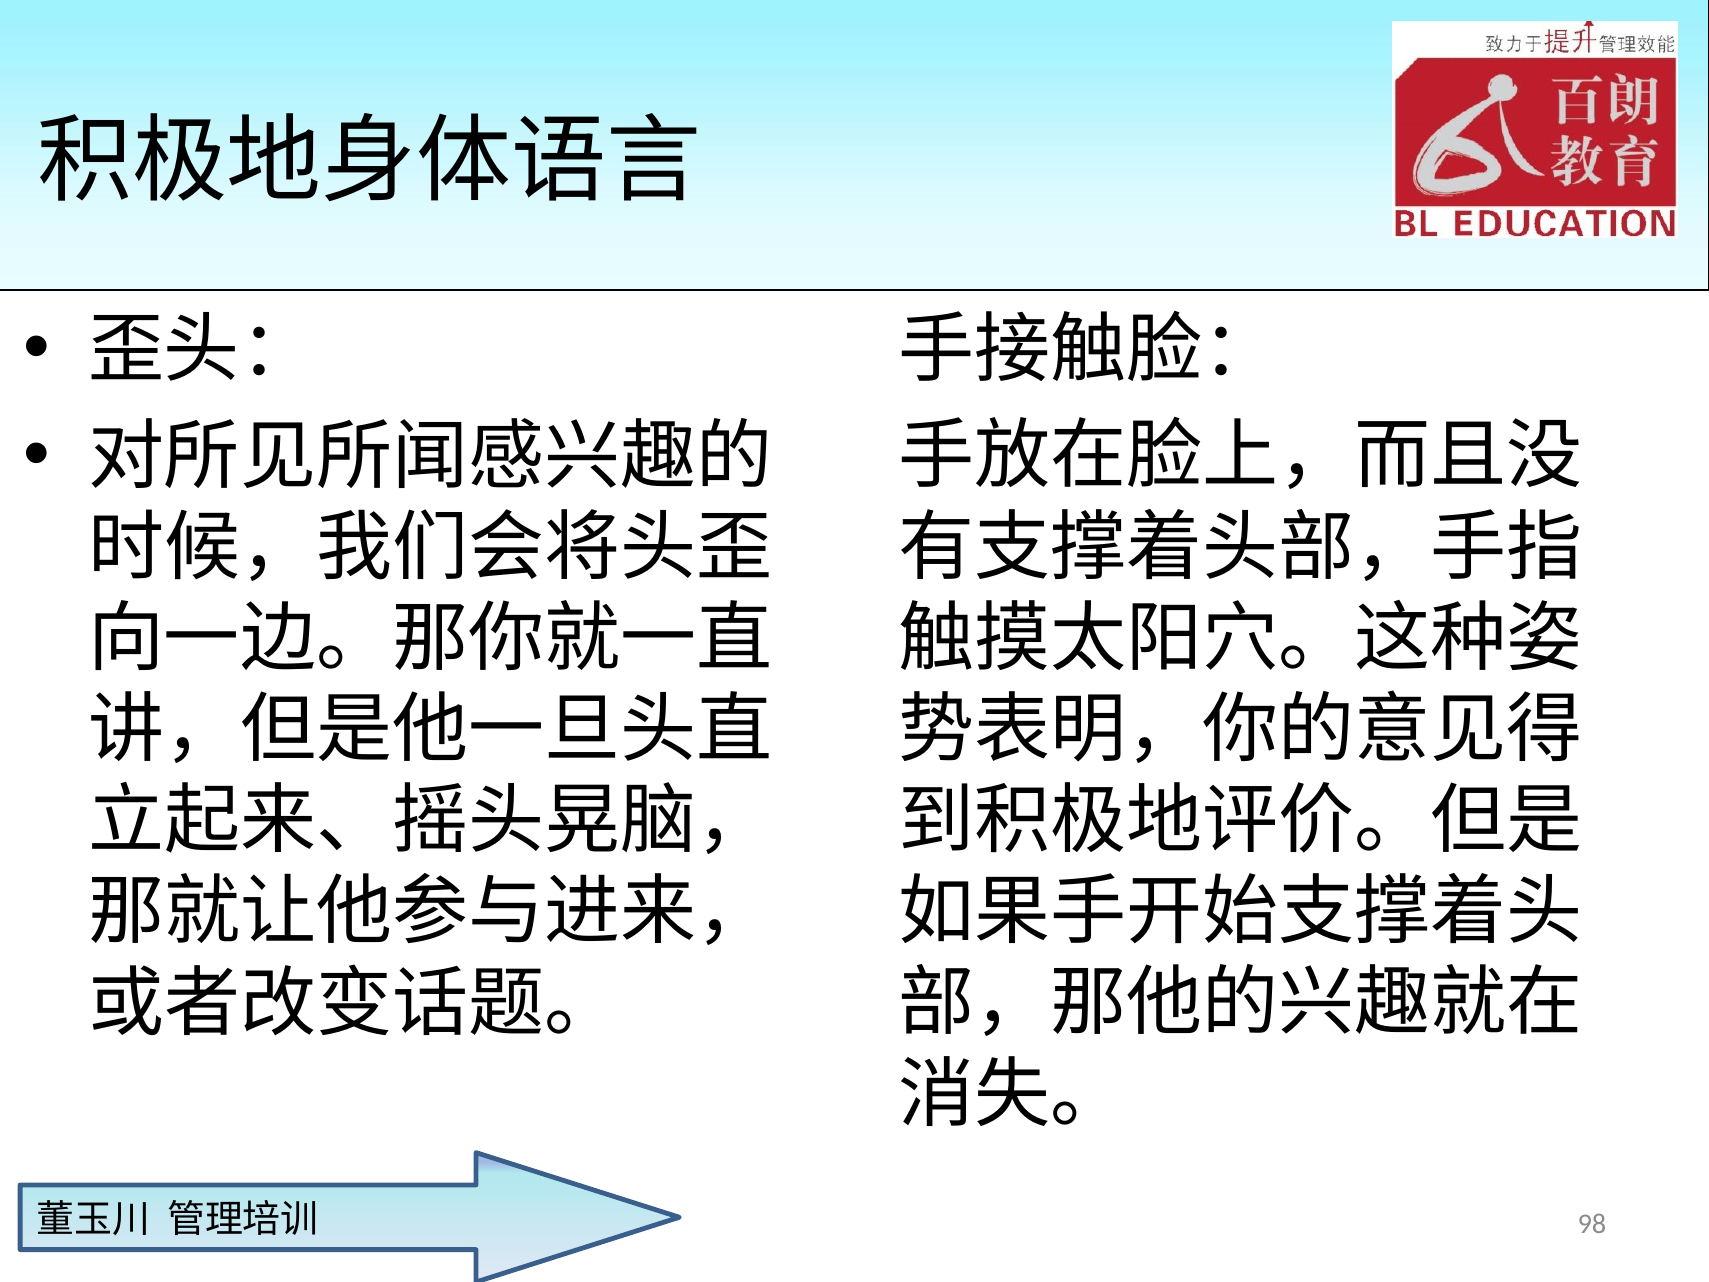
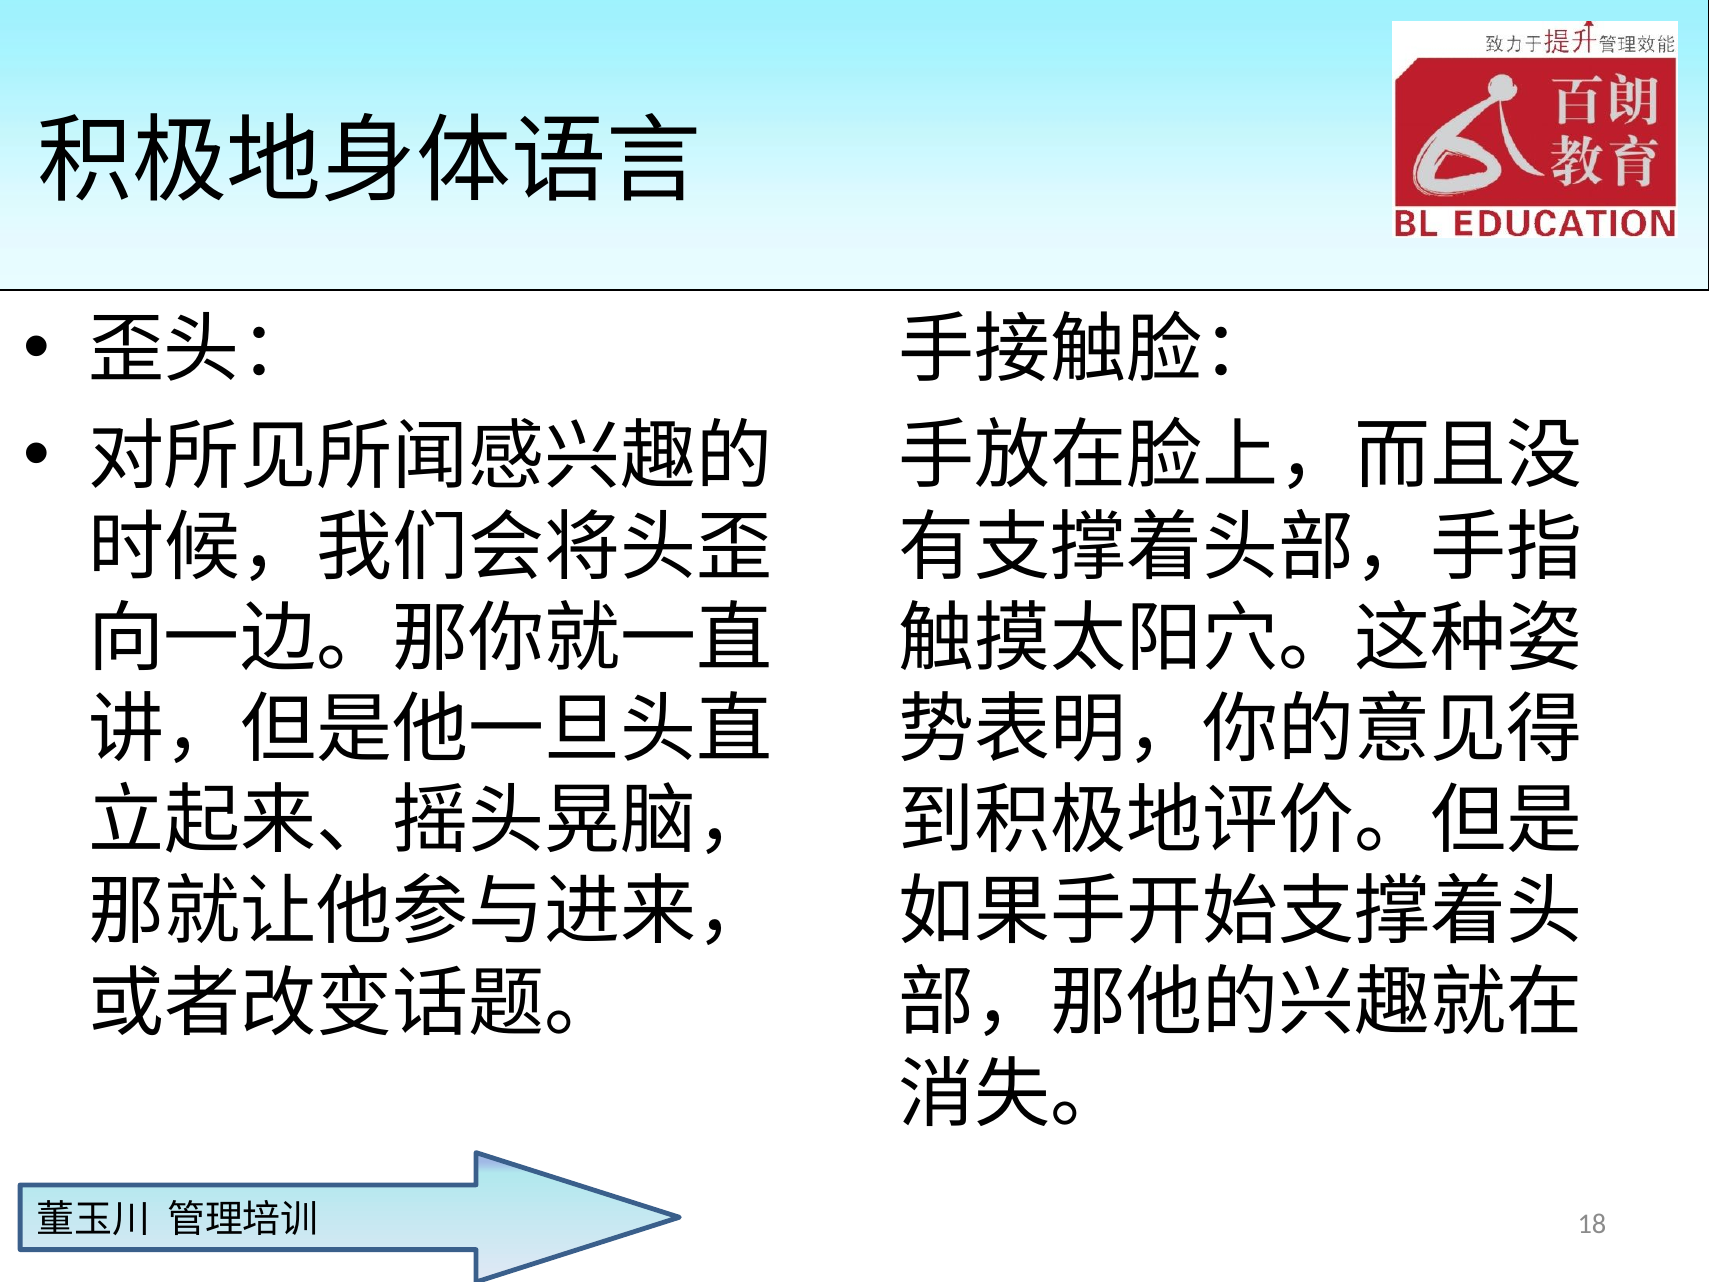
98: 98 -> 18
